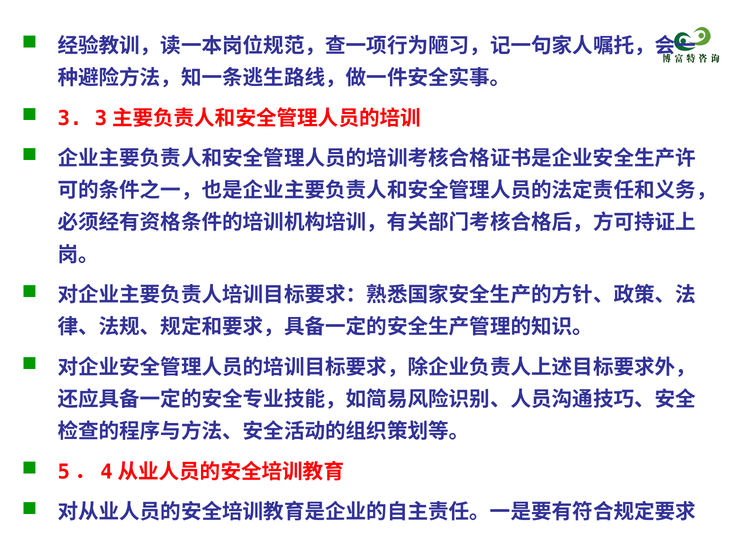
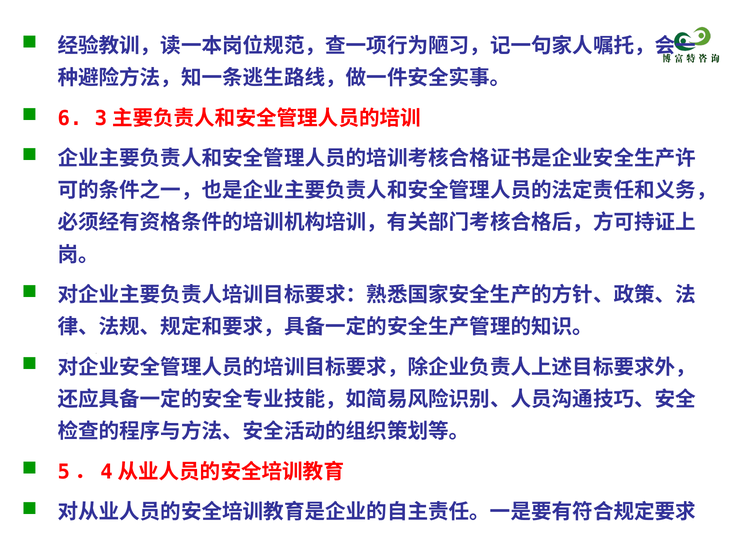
3: 3 -> 6
